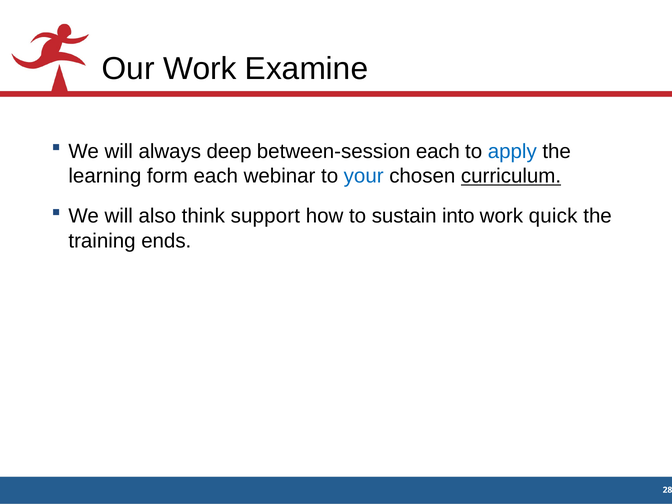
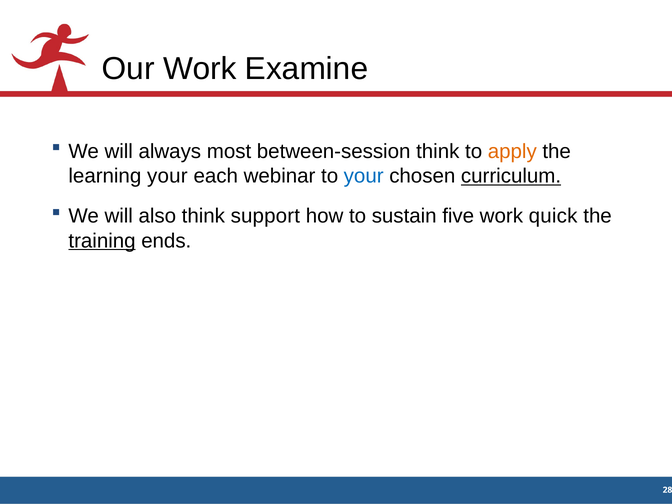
deep: deep -> most
between-session each: each -> think
apply colour: blue -> orange
learning form: form -> your
into: into -> five
training underline: none -> present
